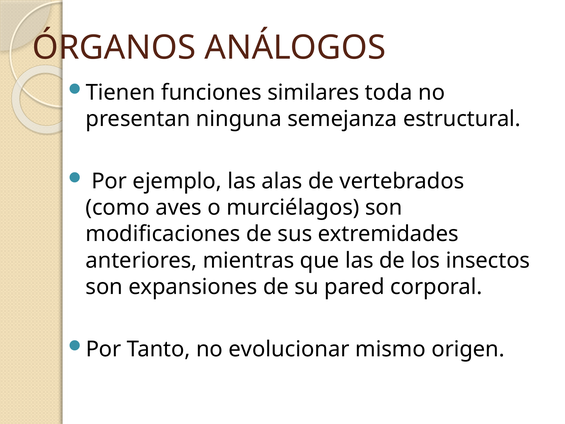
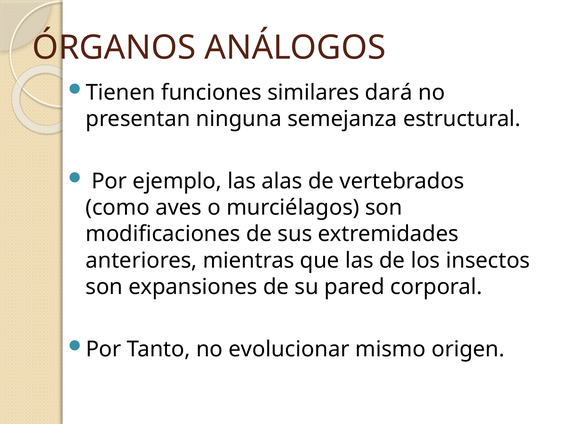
toda: toda -> dará
